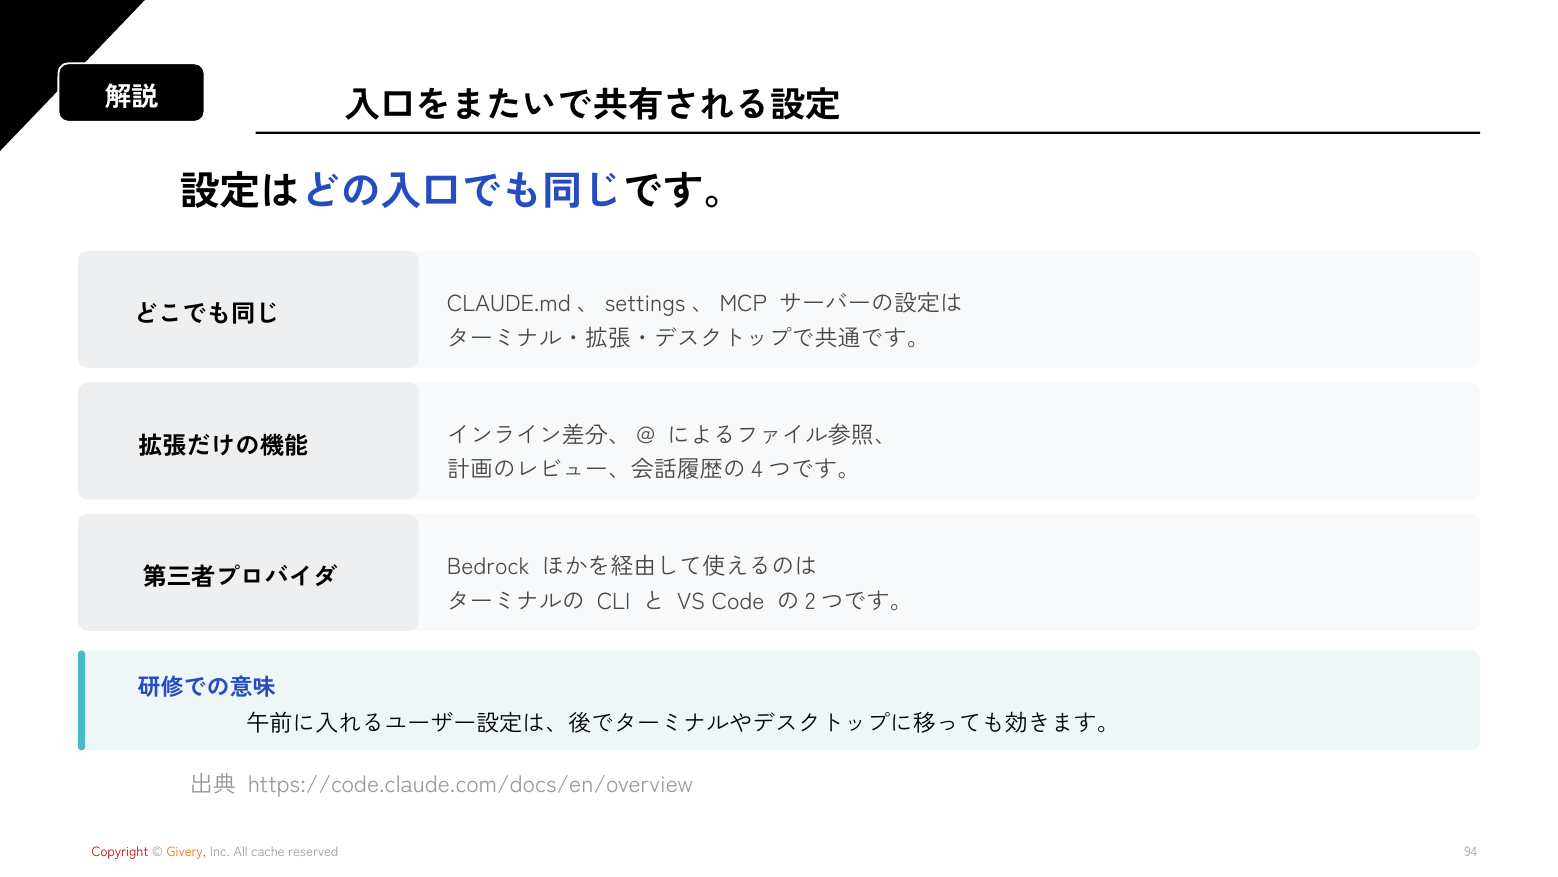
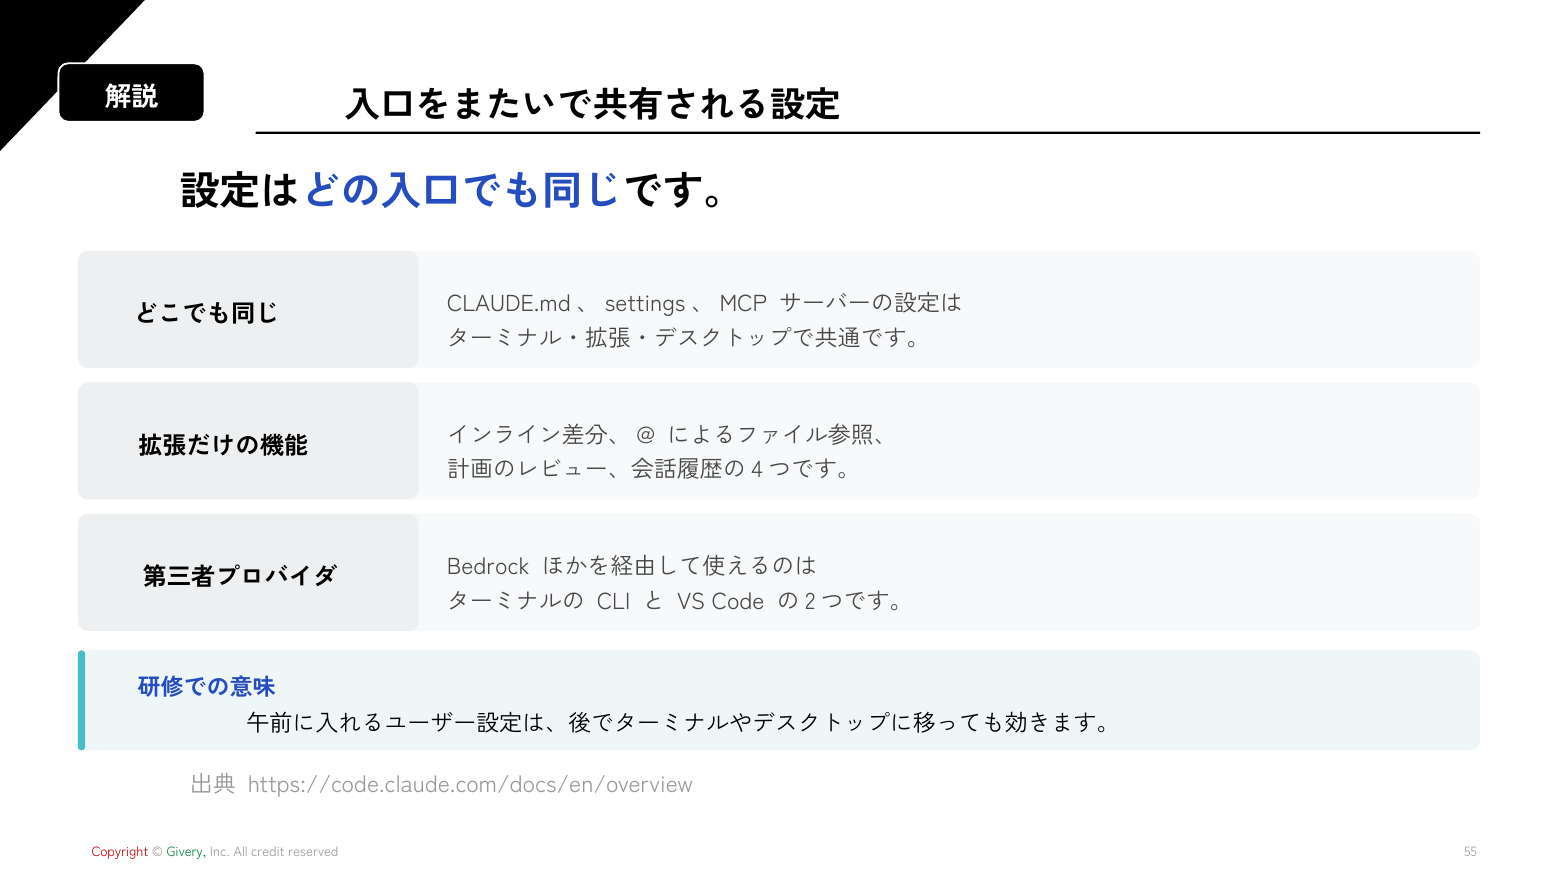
Givery colour: orange -> green
cache: cache -> credit
94: 94 -> 55
